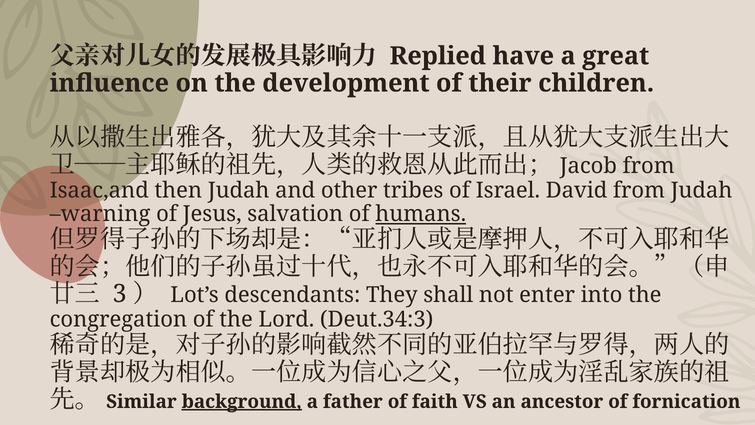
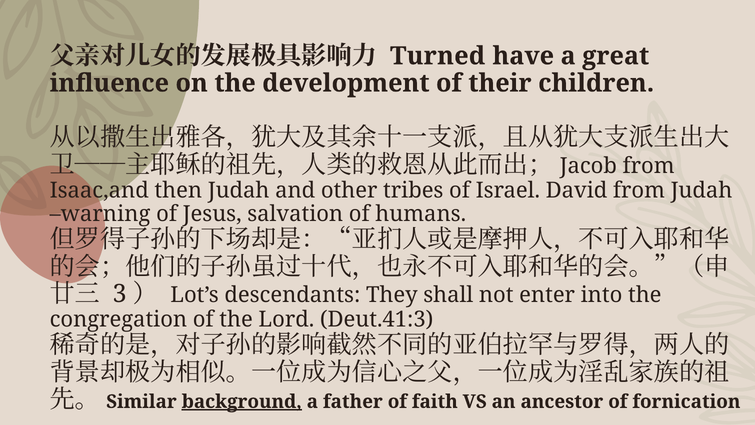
Replied: Replied -> Turned
humans underline: present -> none
Deut.34:3: Deut.34:3 -> Deut.41:3
